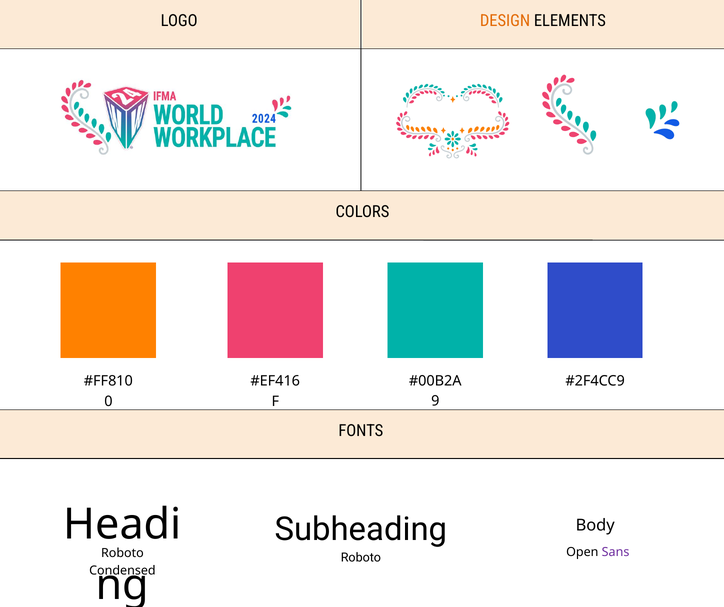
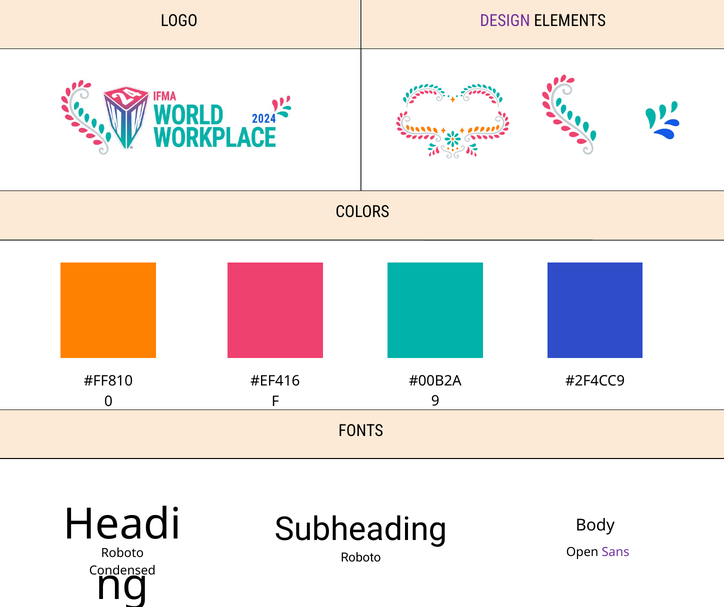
DESIGN colour: orange -> purple
